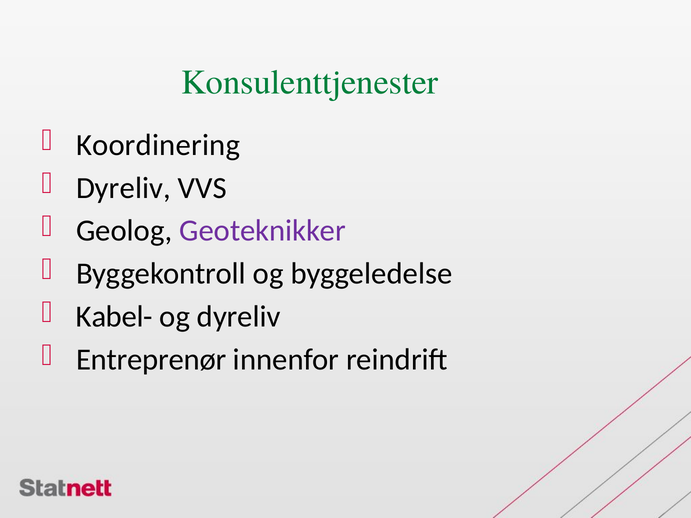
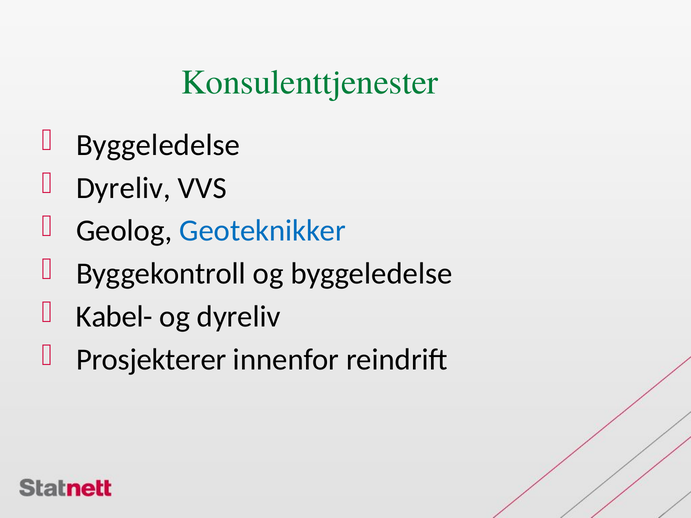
Koordinering at (158, 145): Koordinering -> Byggeledelse
Geoteknikker colour: purple -> blue
Entreprenør: Entreprenør -> Prosjekterer
